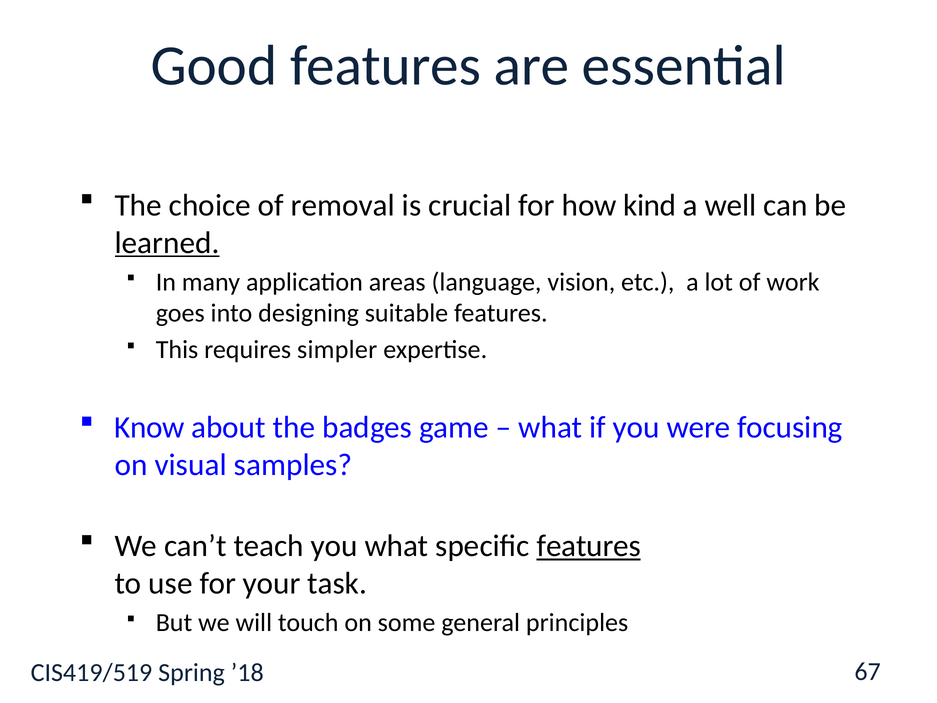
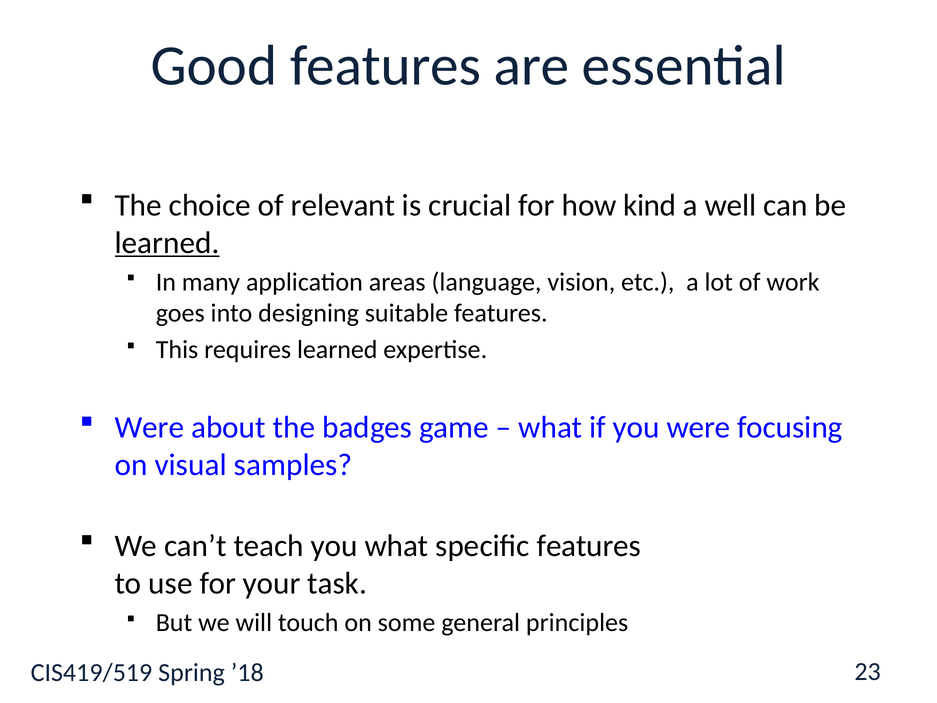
removal: removal -> relevant
requires simpler: simpler -> learned
Know at (150, 427): Know -> Were
features at (589, 546) underline: present -> none
67: 67 -> 23
